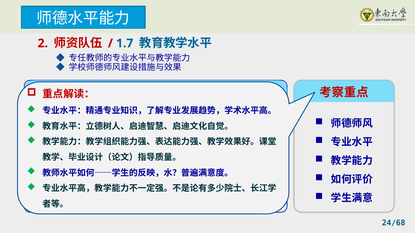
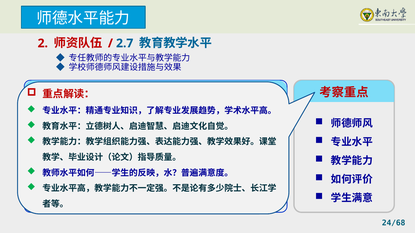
1.7: 1.7 -> 2.7
